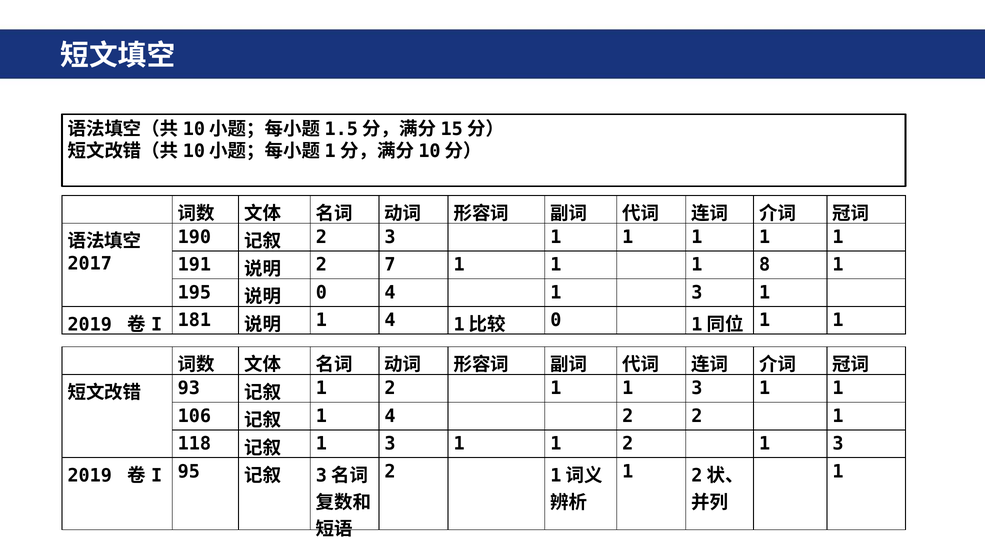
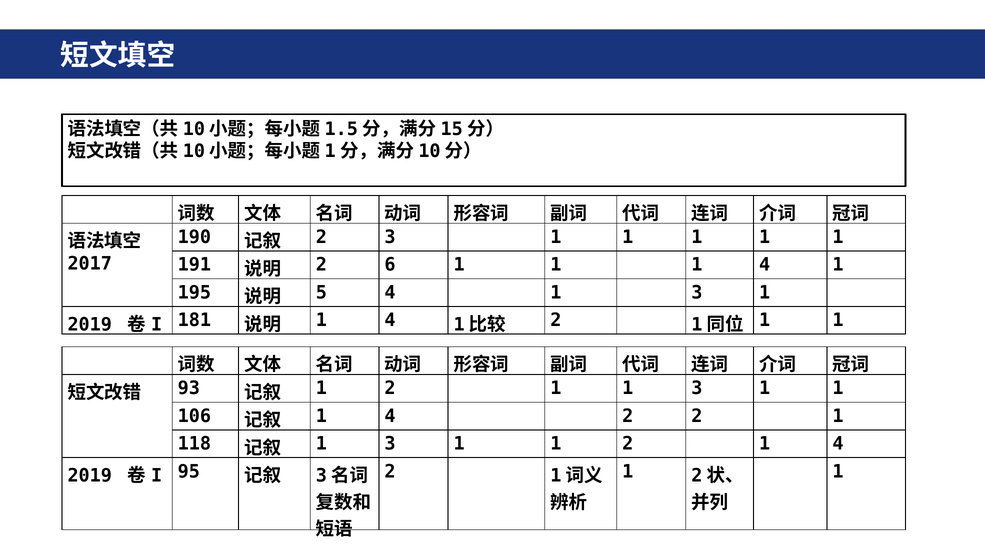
7: 7 -> 6
1 1 8: 8 -> 4
0 at (321, 293): 0 -> 5
0 at (556, 320): 0 -> 2
2 1 3: 3 -> 4
